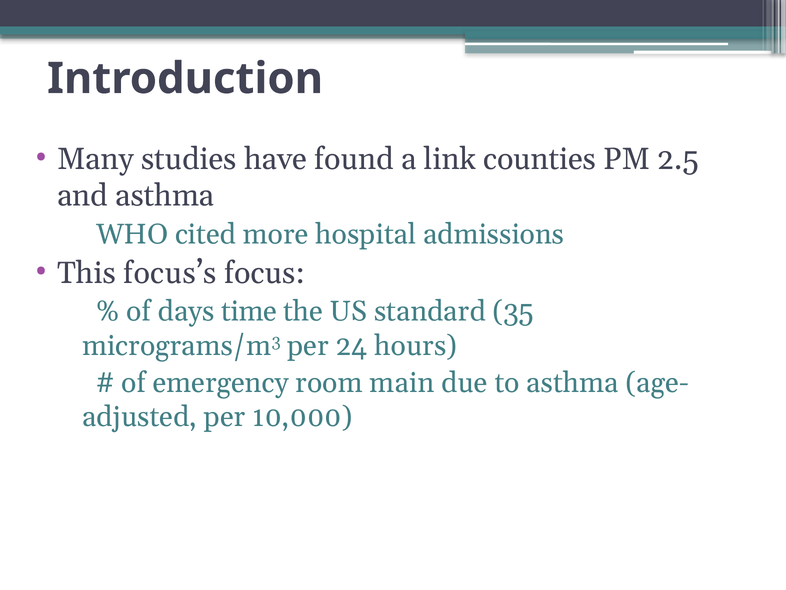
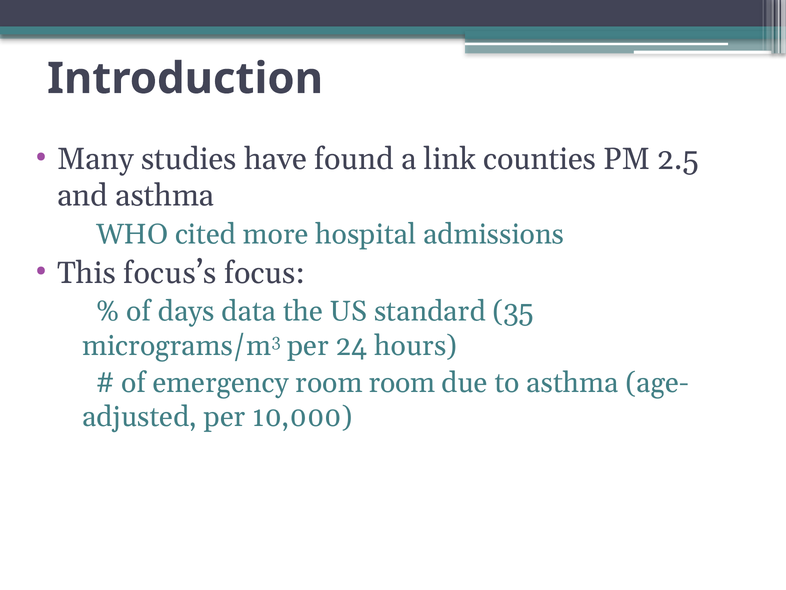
time: time -> data
room main: main -> room
